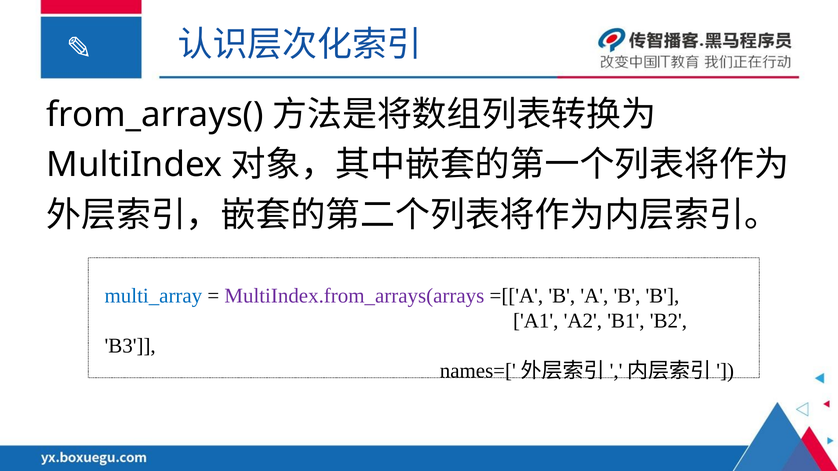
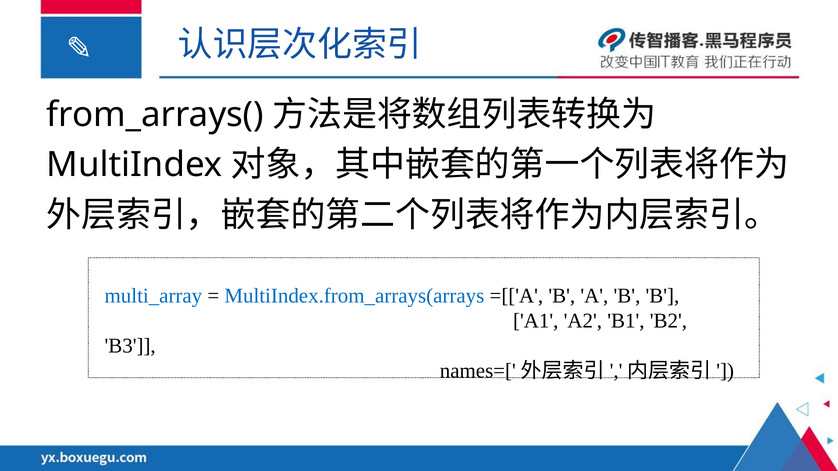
MultiIndex.from_arrays(arrays colour: purple -> blue
